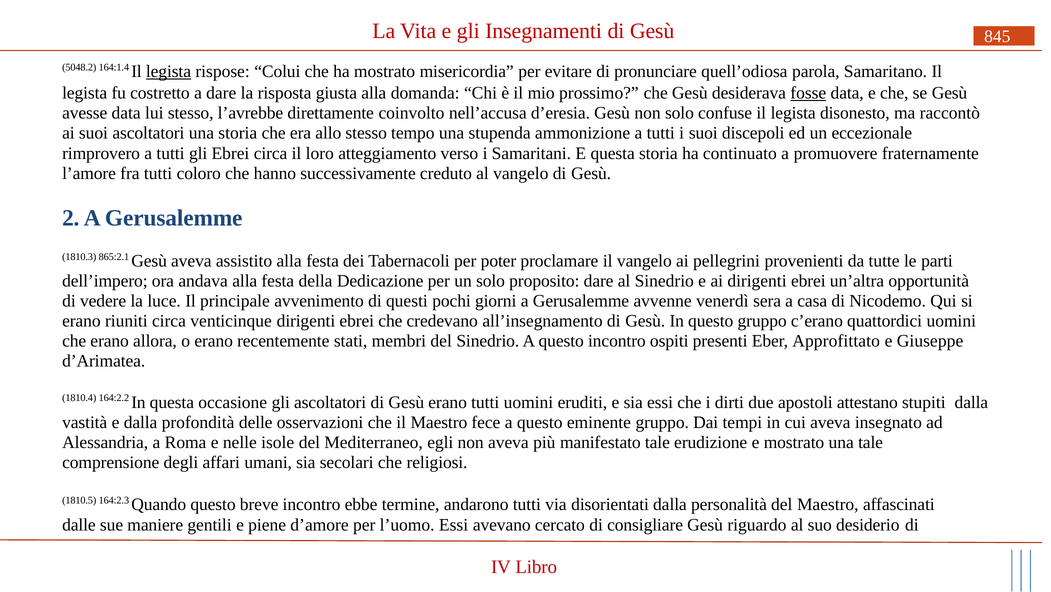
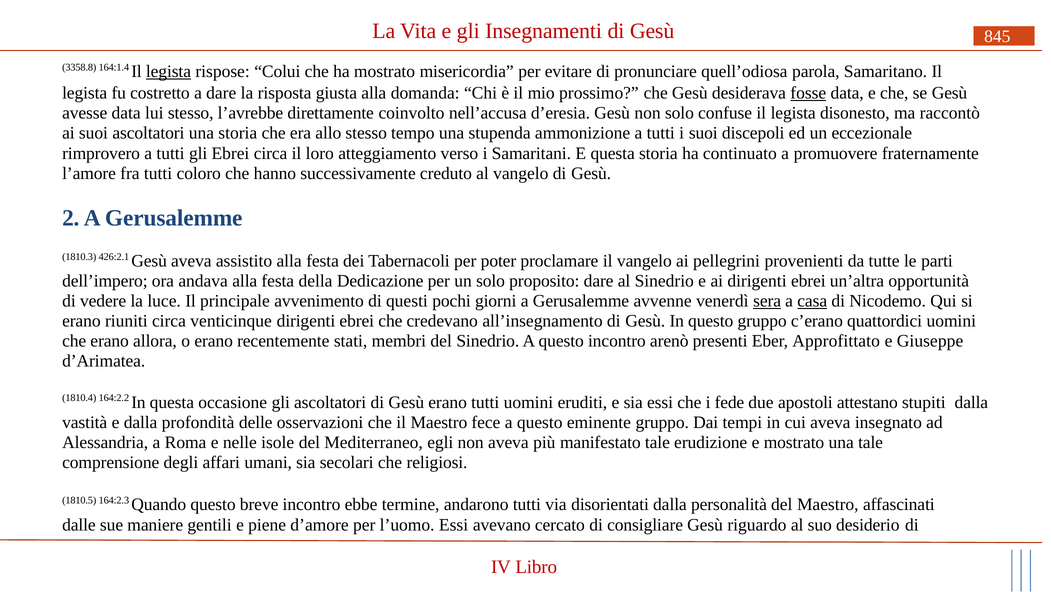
5048.2: 5048.2 -> 3358.8
865:2.1: 865:2.1 -> 426:2.1
sera underline: none -> present
casa underline: none -> present
ospiti: ospiti -> arenò
dirti: dirti -> fede
